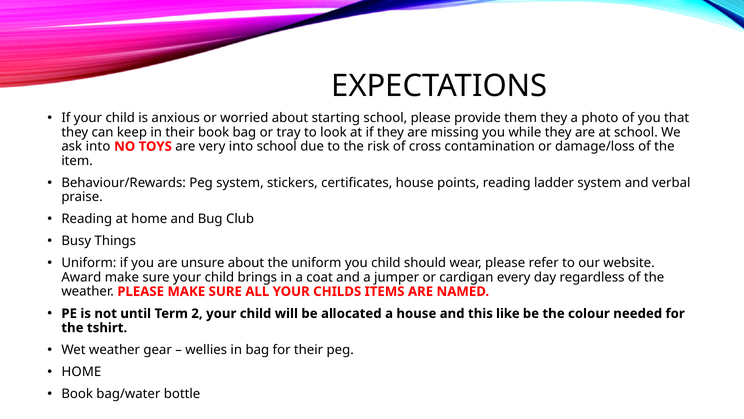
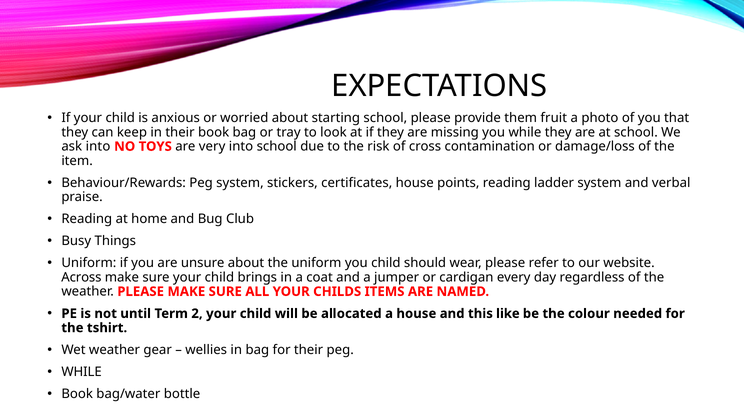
them they: they -> fruit
Award: Award -> Across
HOME at (81, 371): HOME -> WHILE
